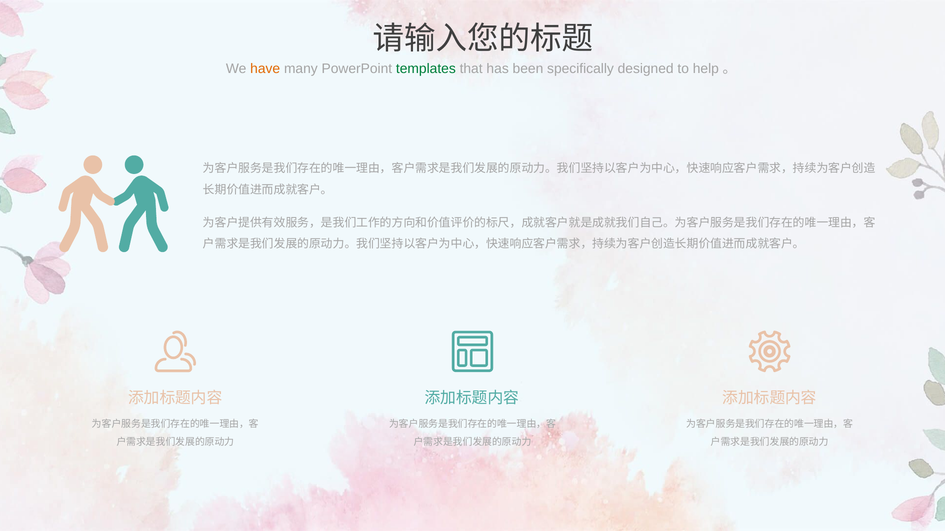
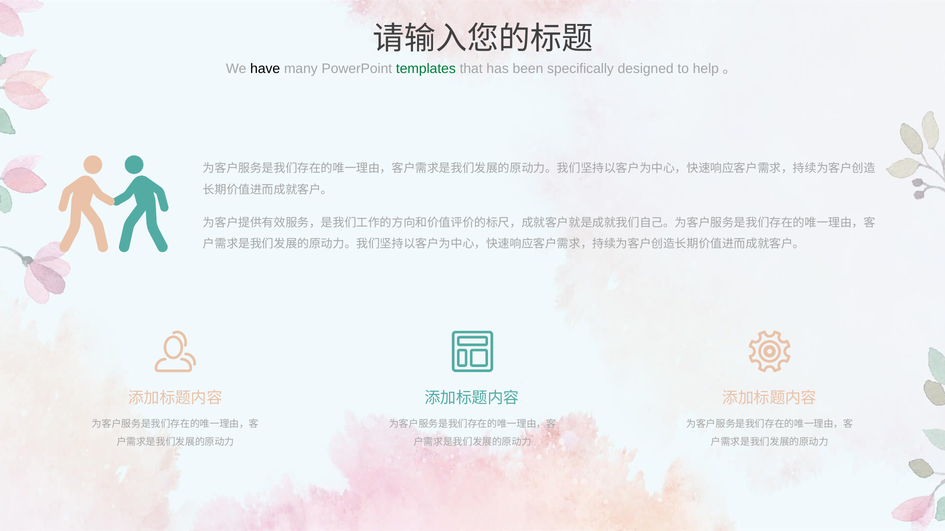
have colour: orange -> black
